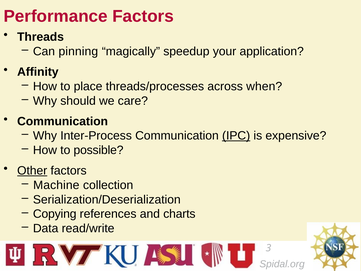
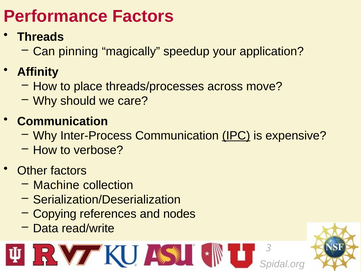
when: when -> move
possible: possible -> verbose
Other underline: present -> none
charts: charts -> nodes
